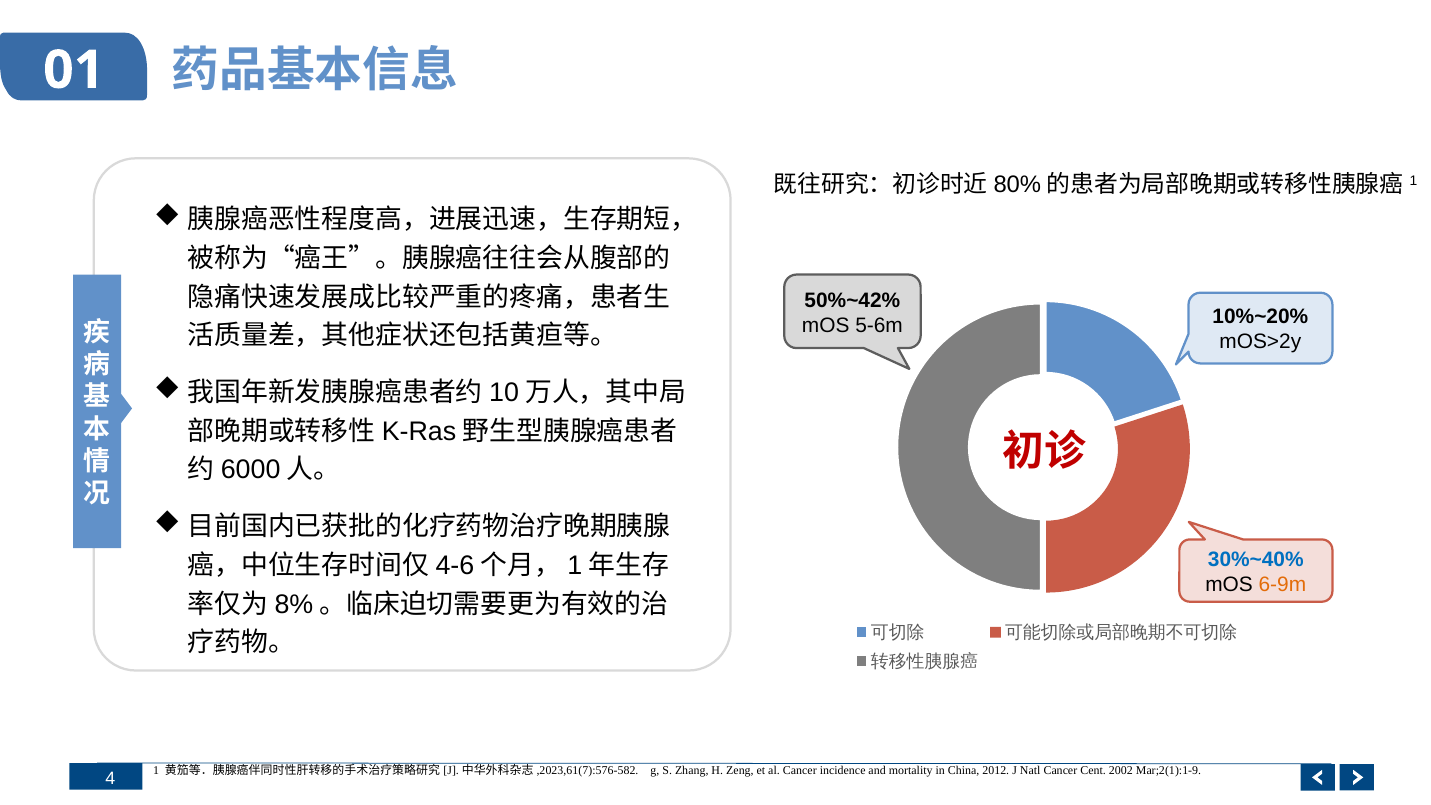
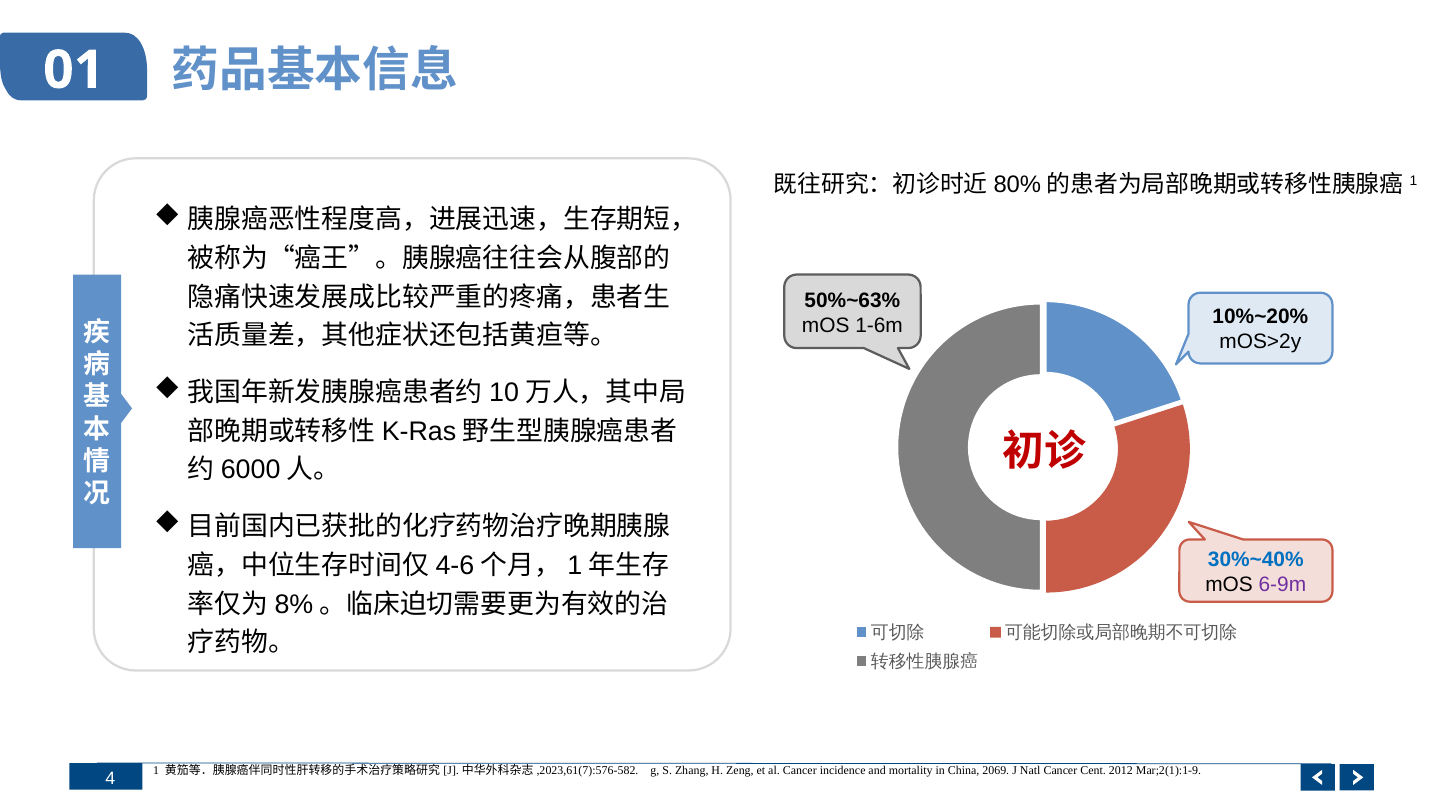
50%~42%: 50%~42% -> 50%~63%
5-6m: 5-6m -> 1-6m
6-9m colour: orange -> purple
2012: 2012 -> 2069
2002: 2002 -> 2012
